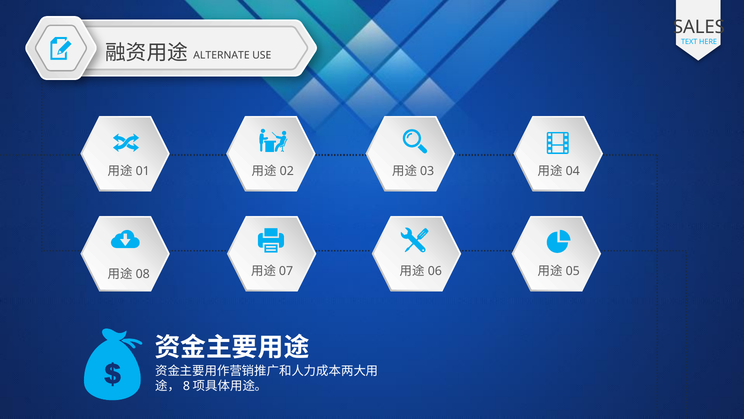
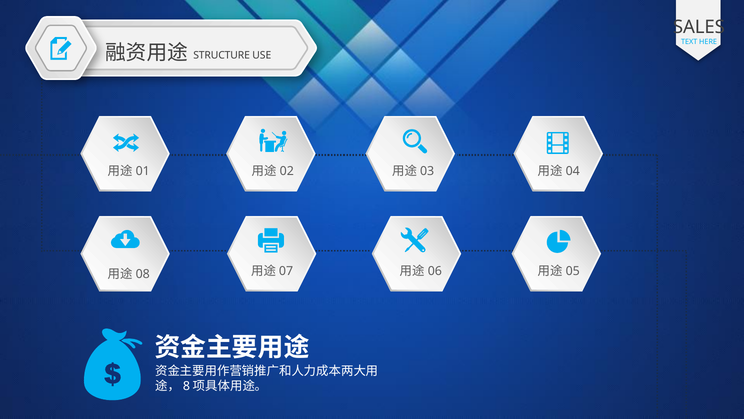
ALTERNATE: ALTERNATE -> STRUCTURE
